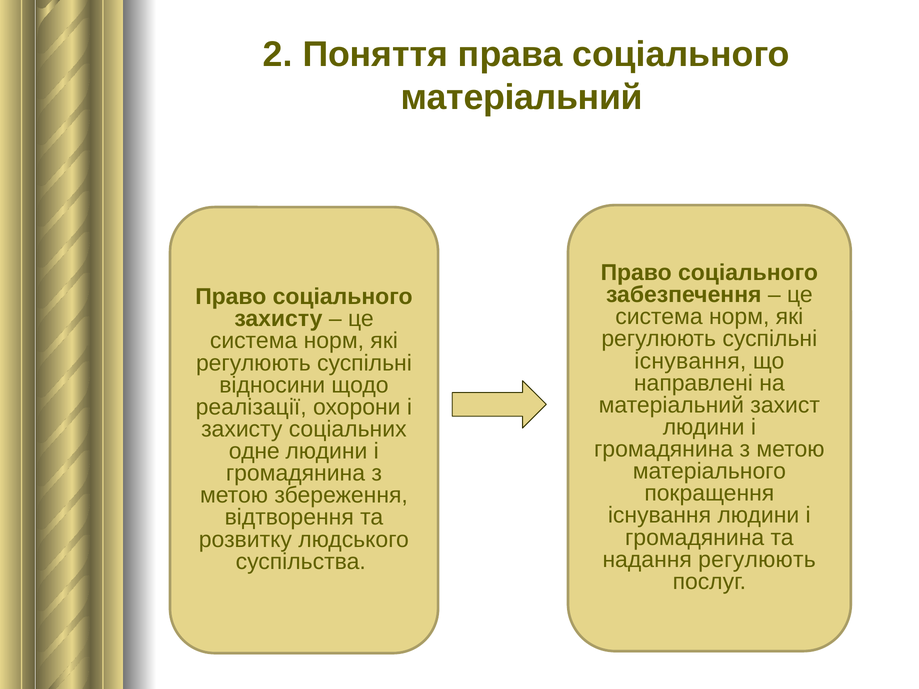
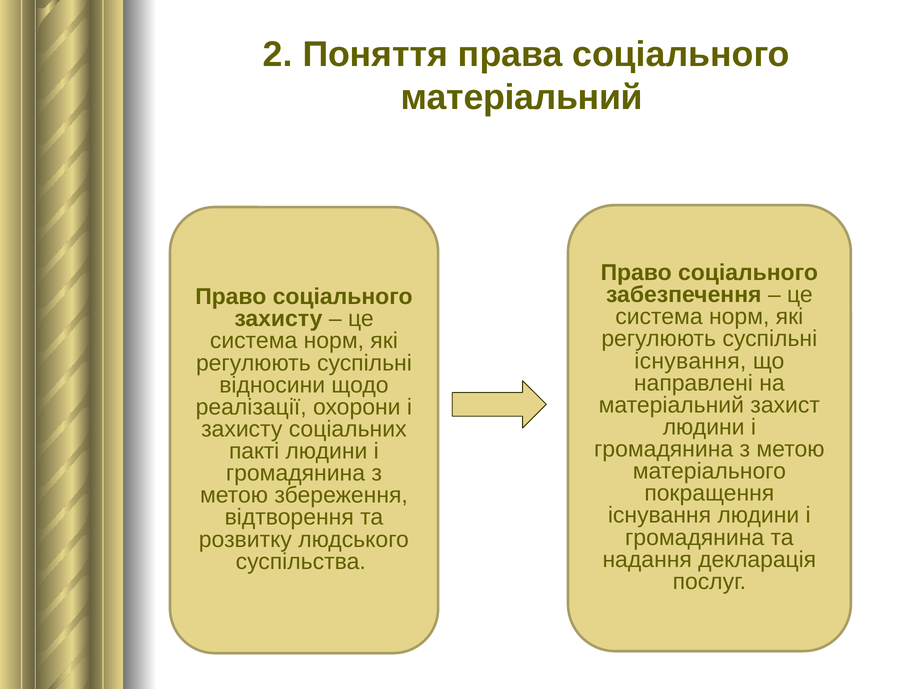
одне: одне -> пакті
надання регулюють: регулюють -> декларація
